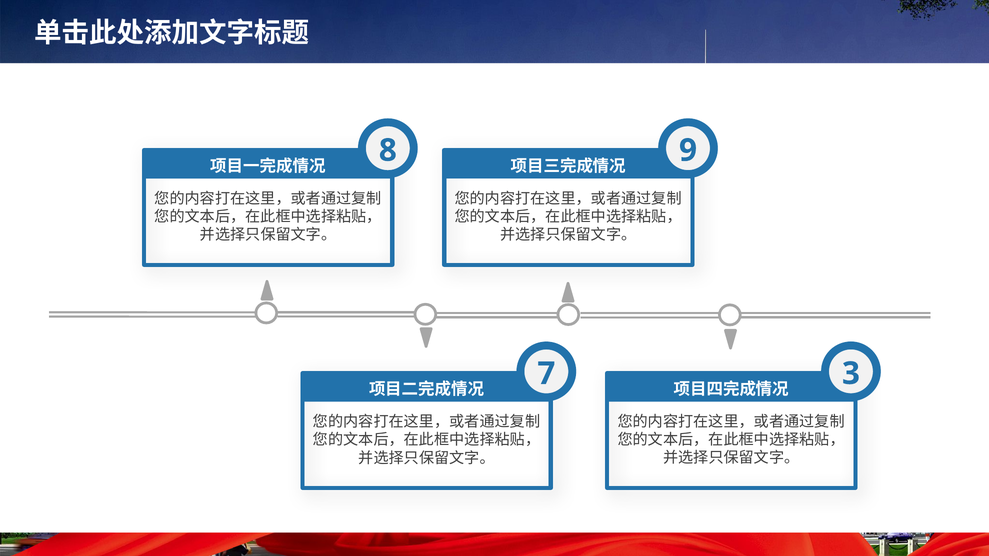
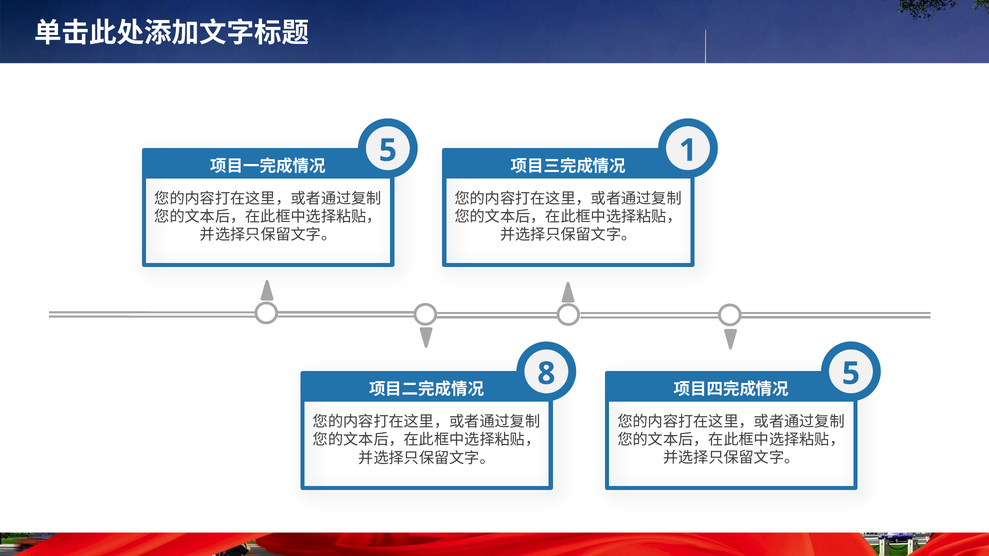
8 at (388, 151): 8 -> 5
9 at (688, 150): 9 -> 1
7: 7 -> 8
3 at (851, 374): 3 -> 5
